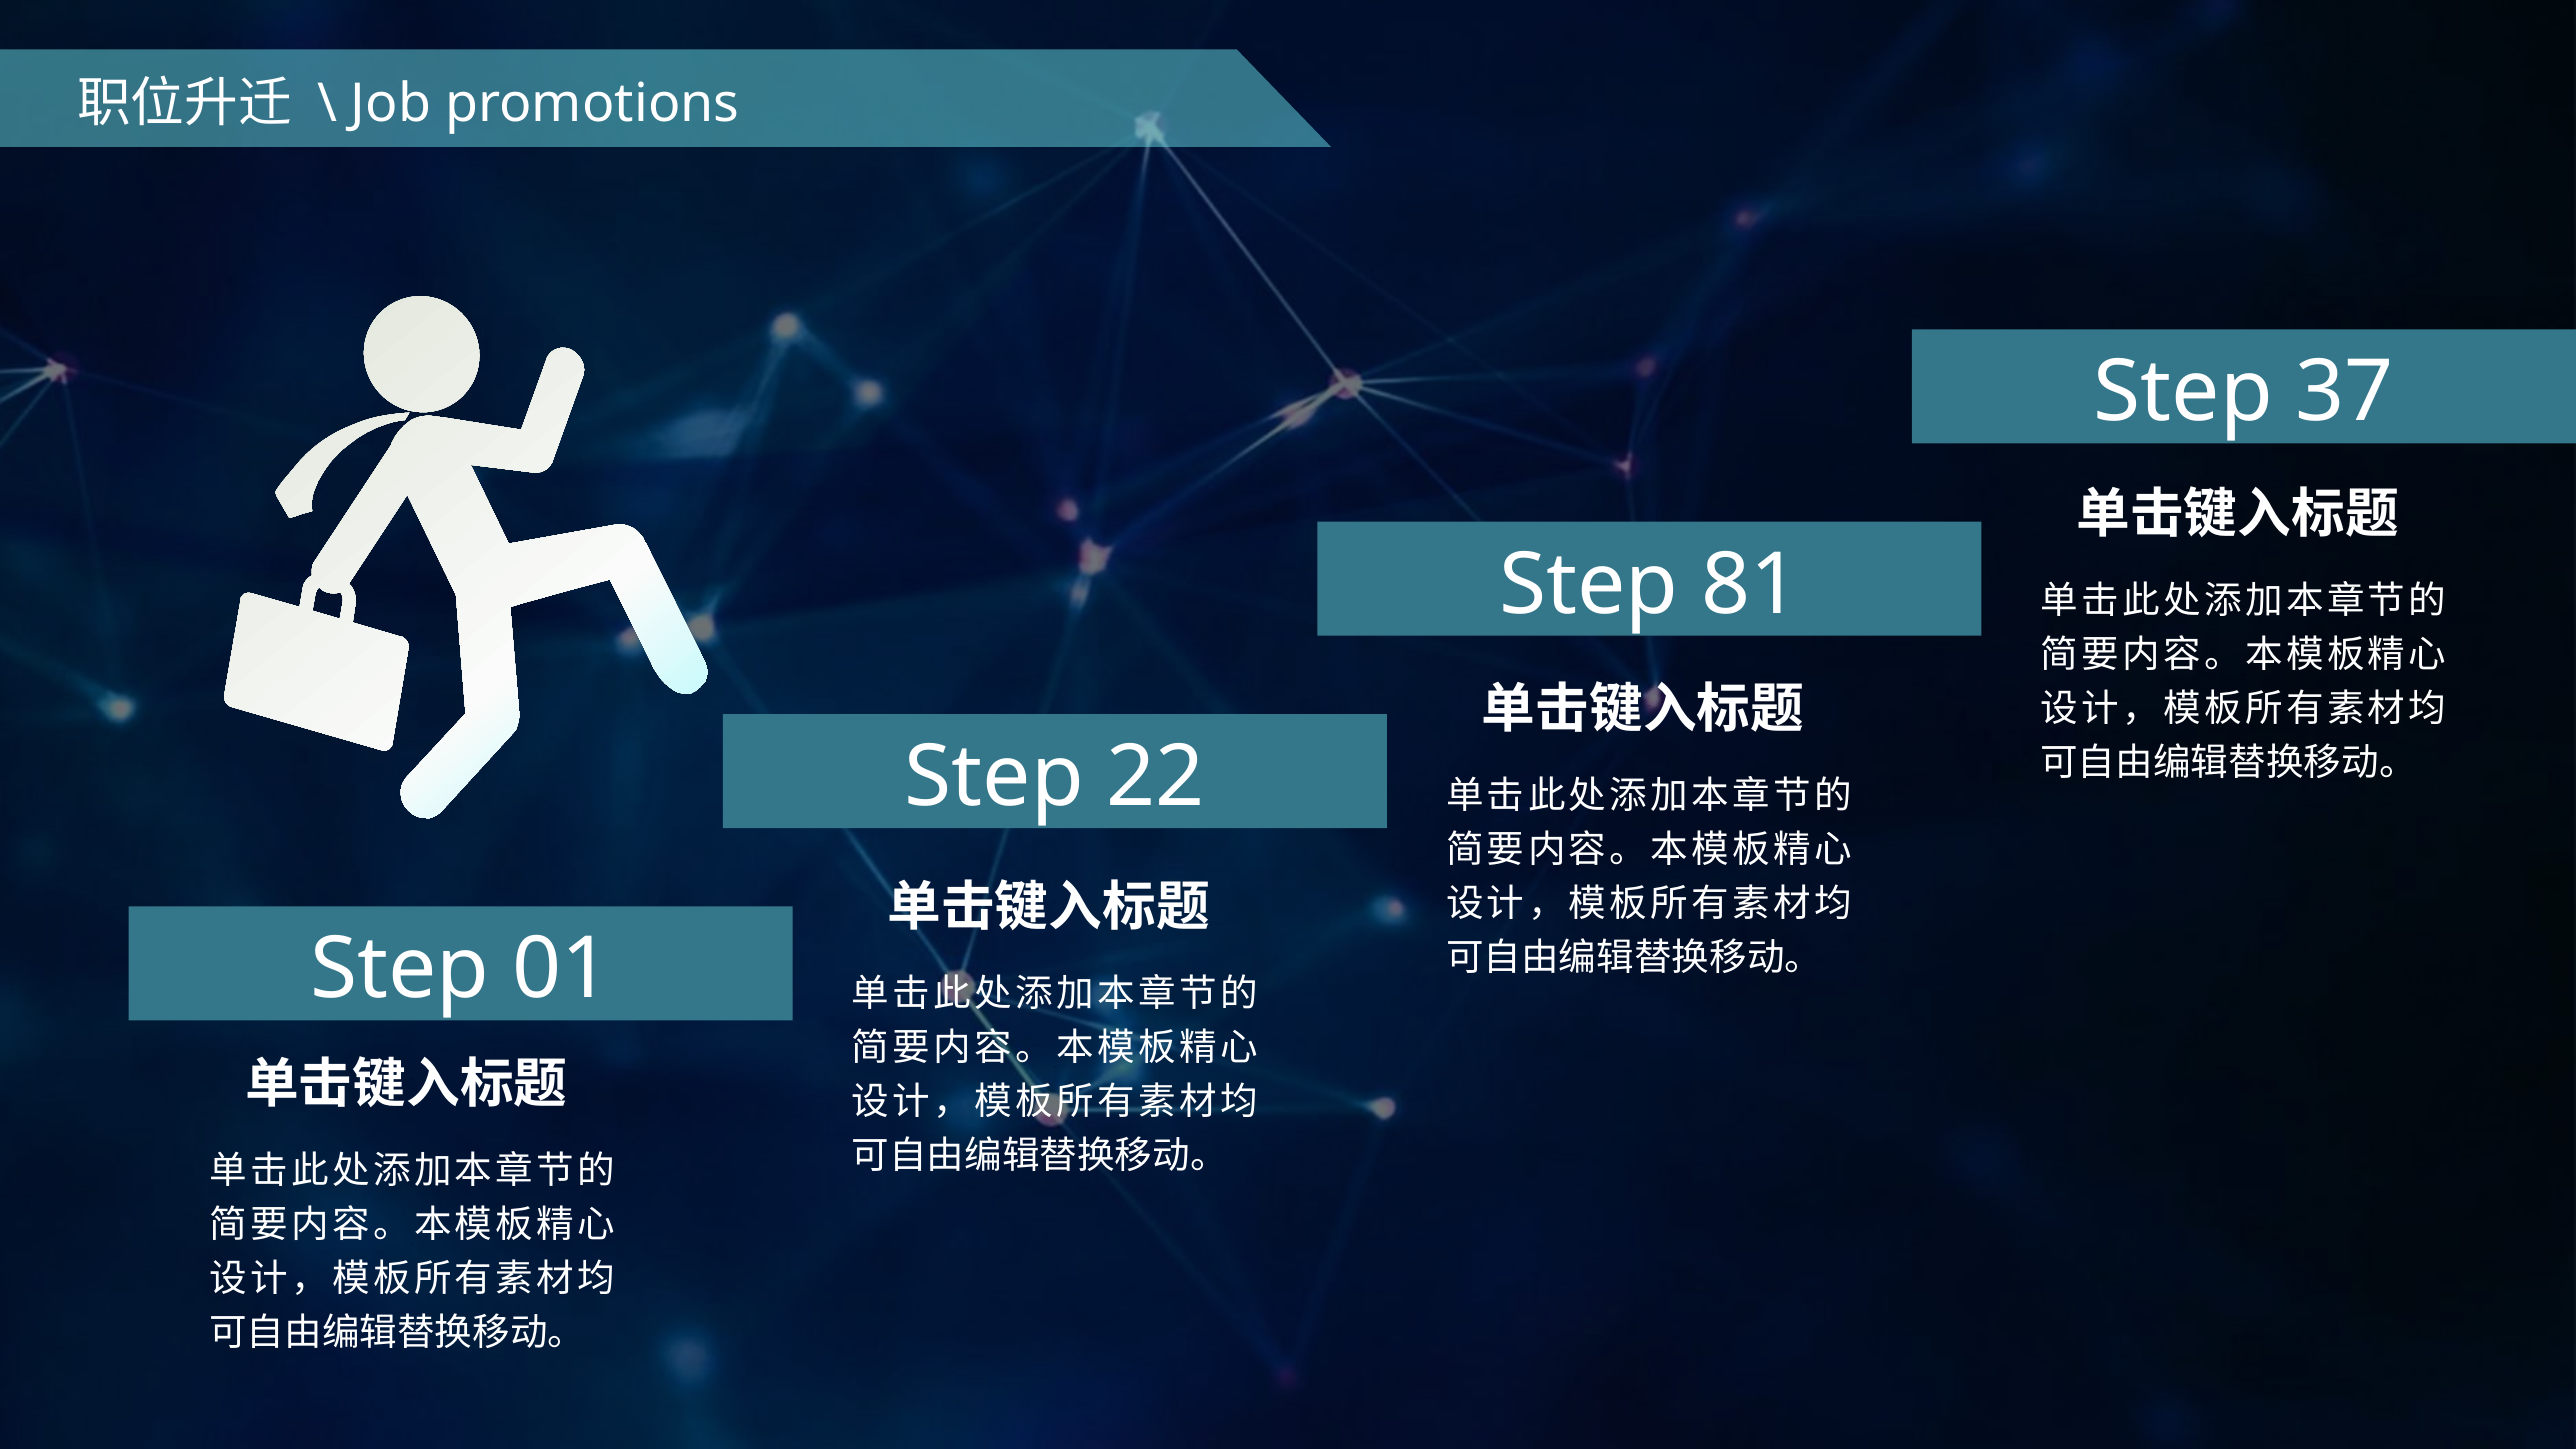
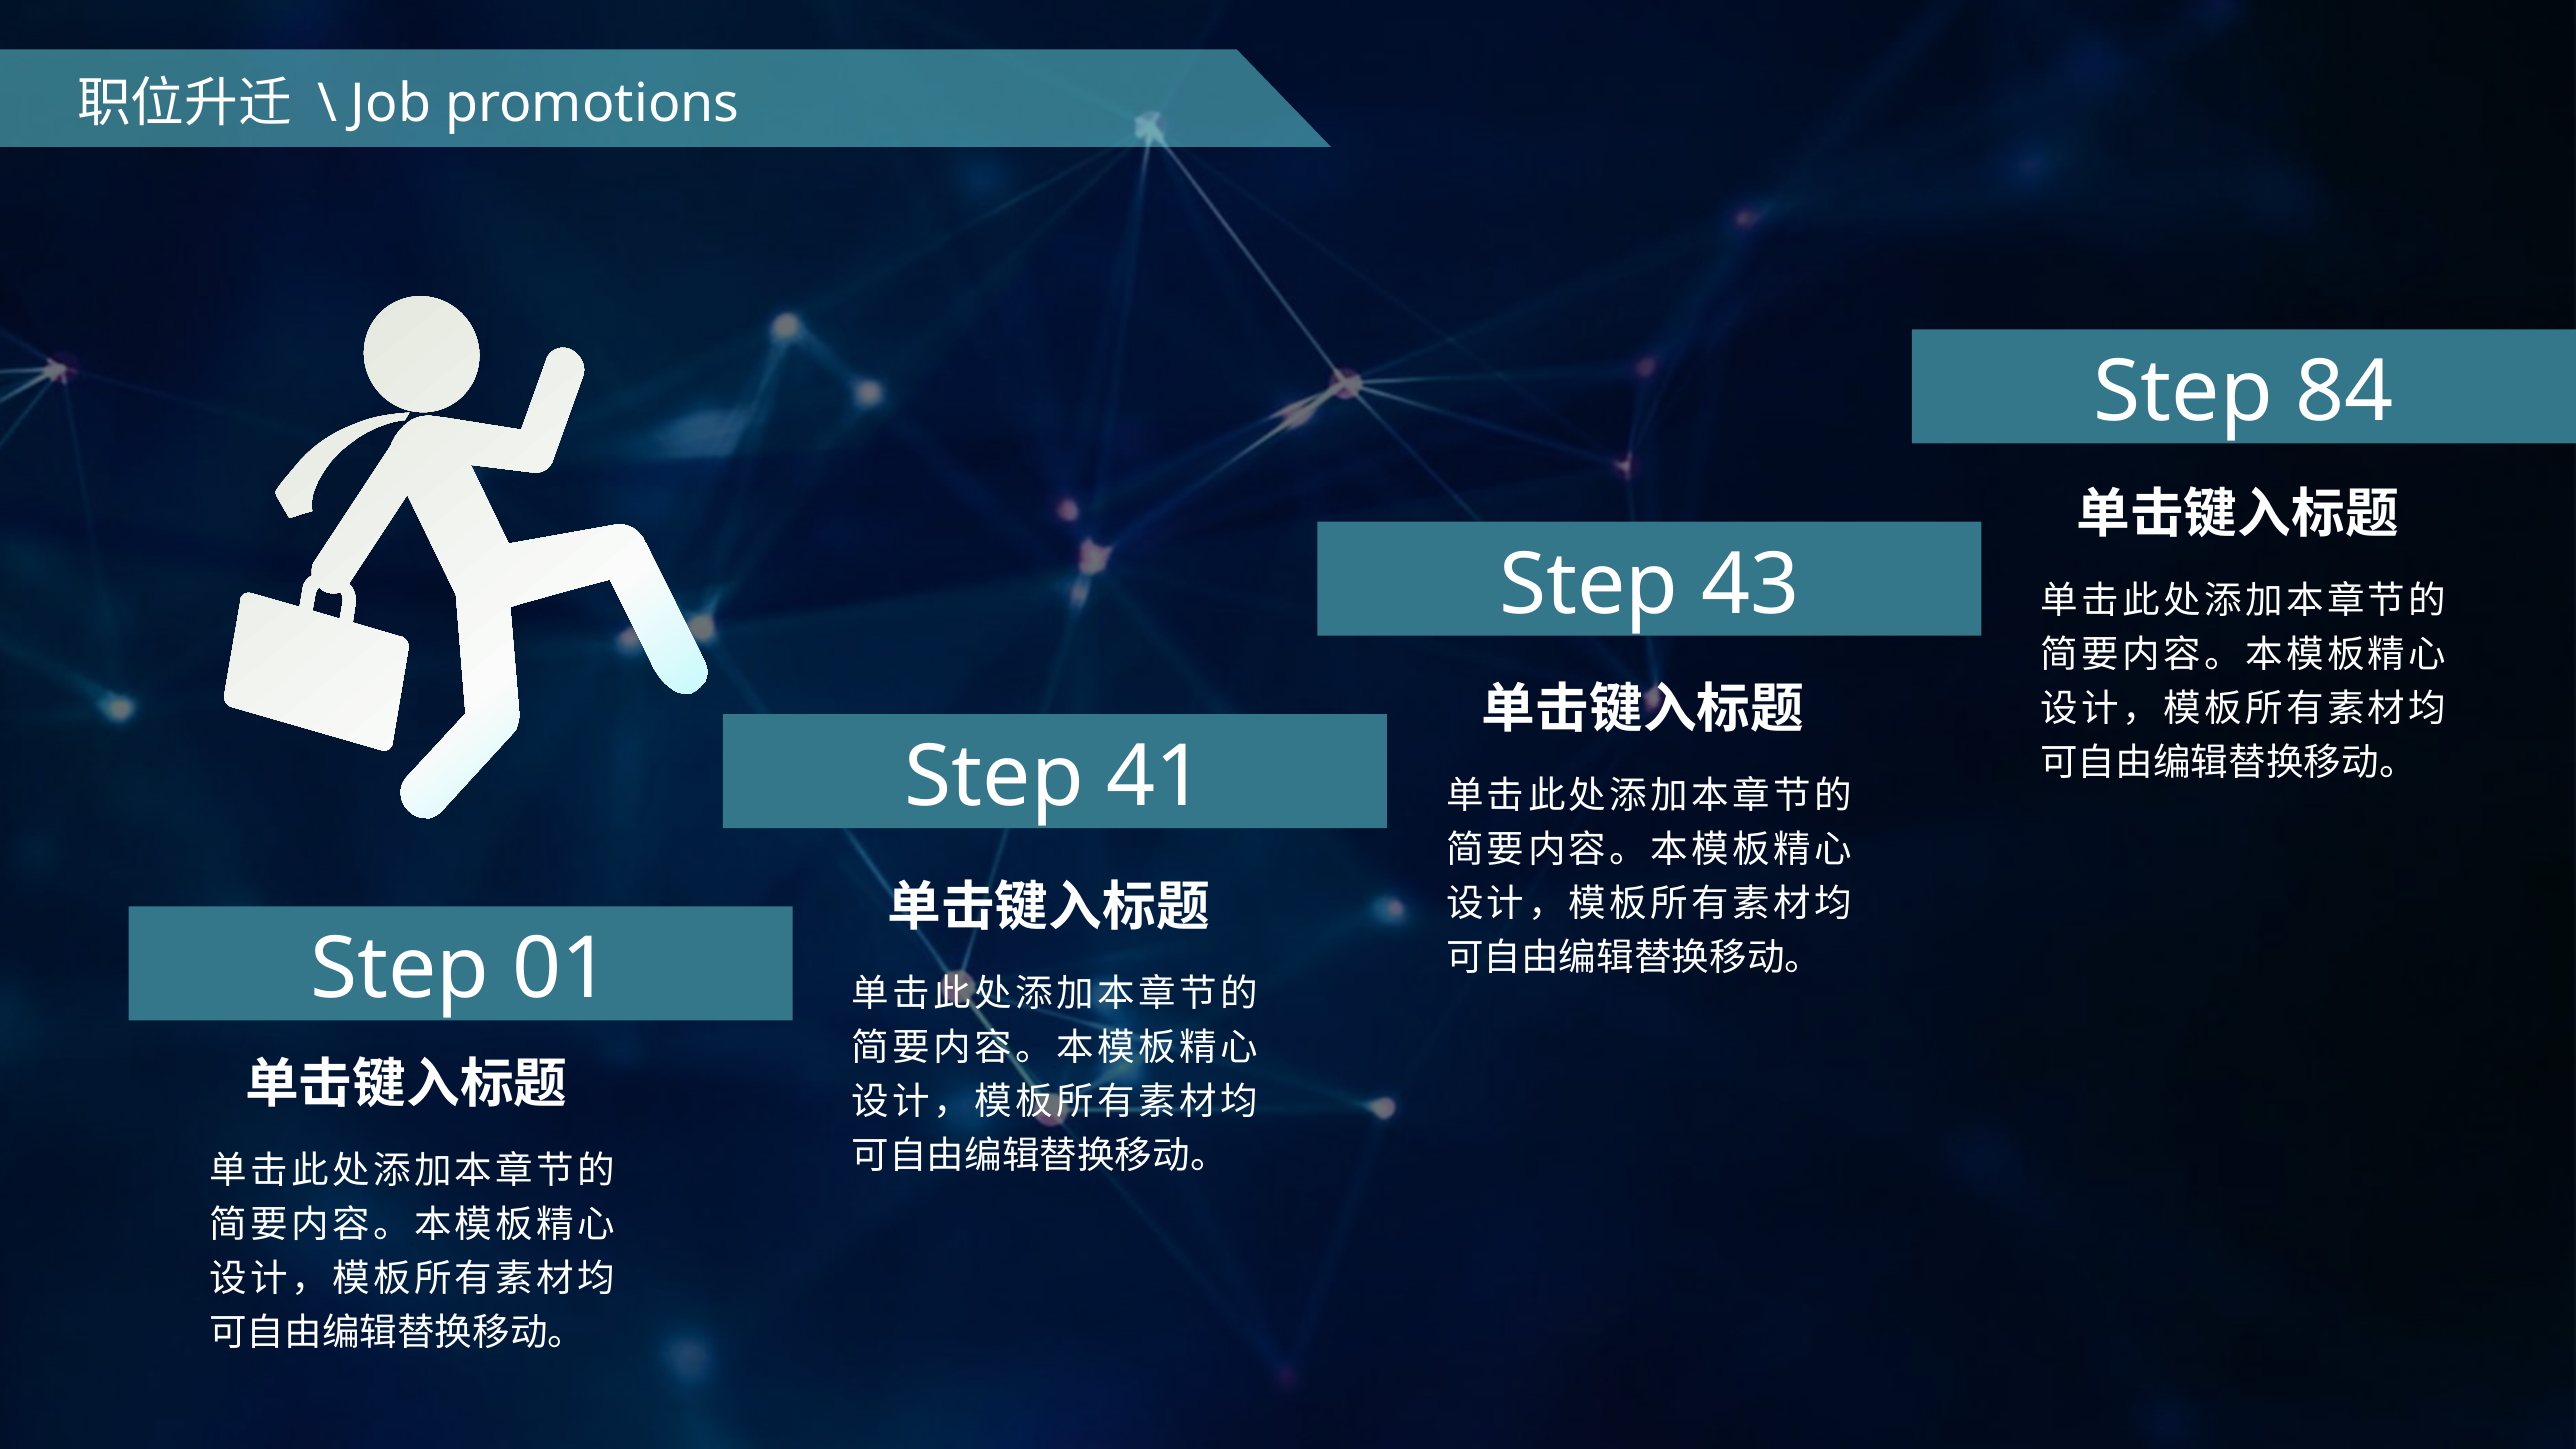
37: 37 -> 84
81: 81 -> 43
22: 22 -> 41
